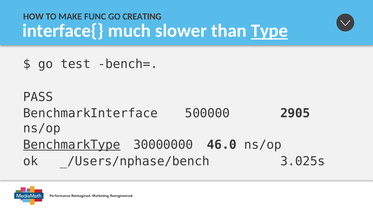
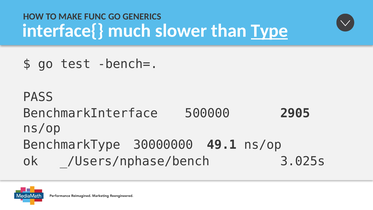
CREATING: CREATING -> GENERICS
BenchmarkType underline: present -> none
46.0: 46.0 -> 49.1
